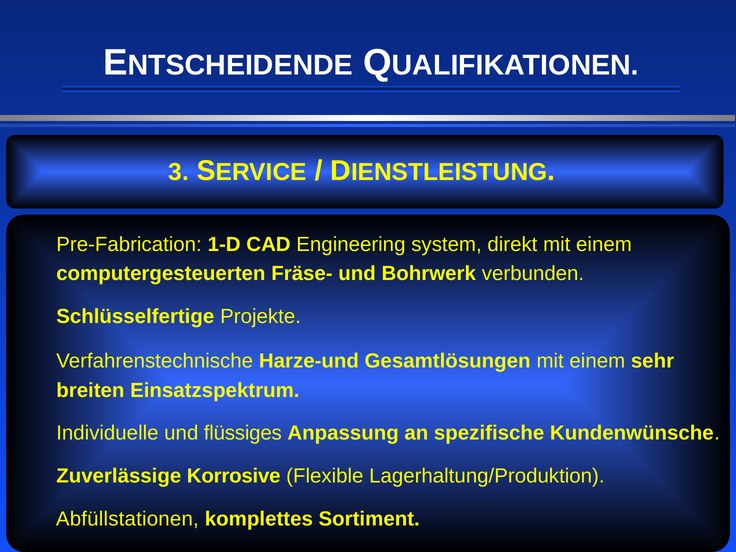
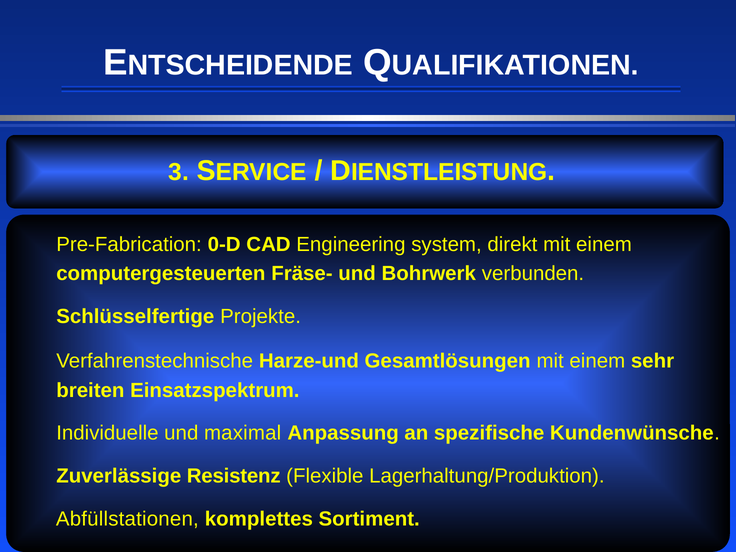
1-D: 1-D -> 0-D
flüssiges: flüssiges -> maximal
Korrosive: Korrosive -> Resistenz
